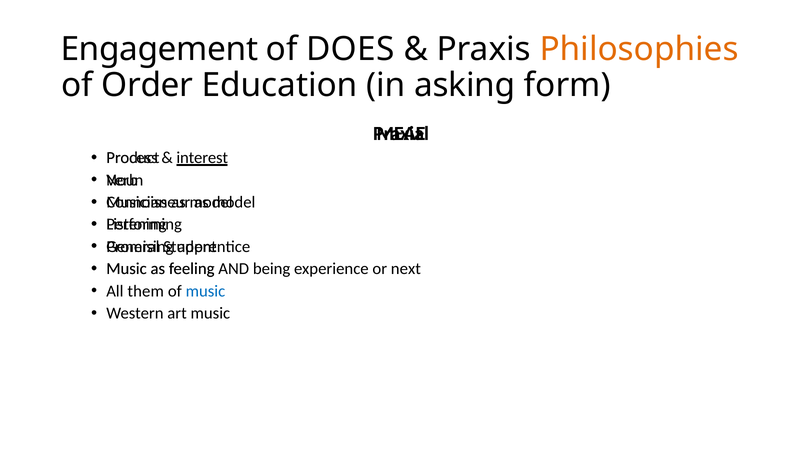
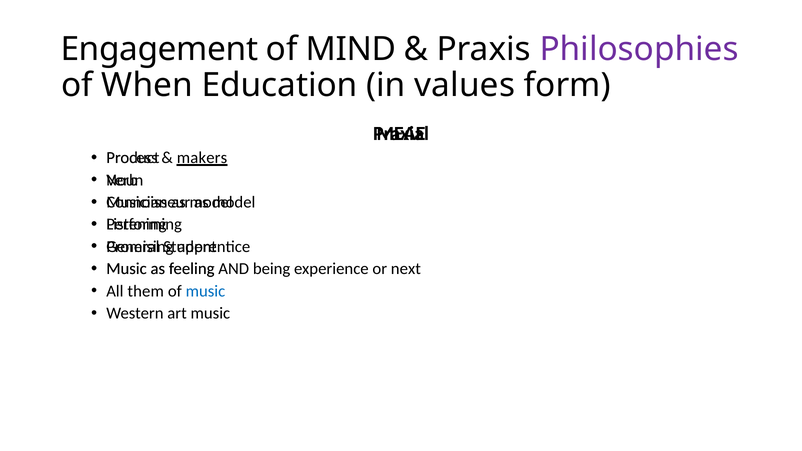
DOES: DOES -> MIND
Philosophies colour: orange -> purple
Order: Order -> When
asking: asking -> values
interest: interest -> makers
